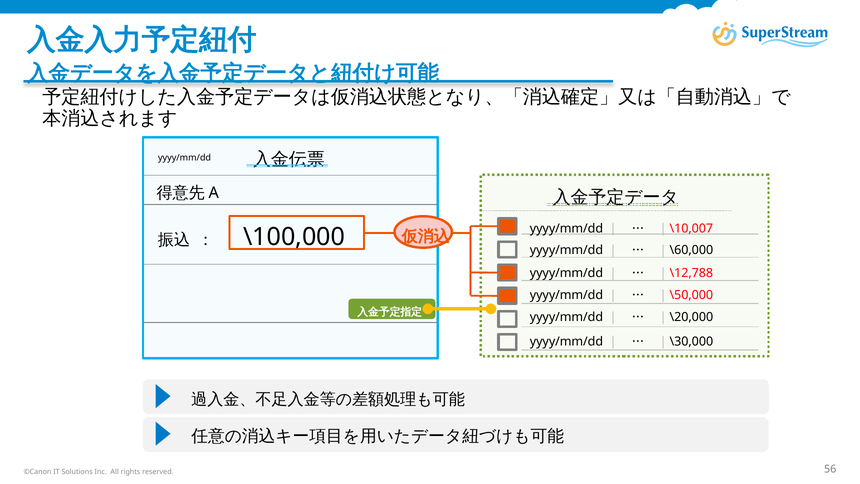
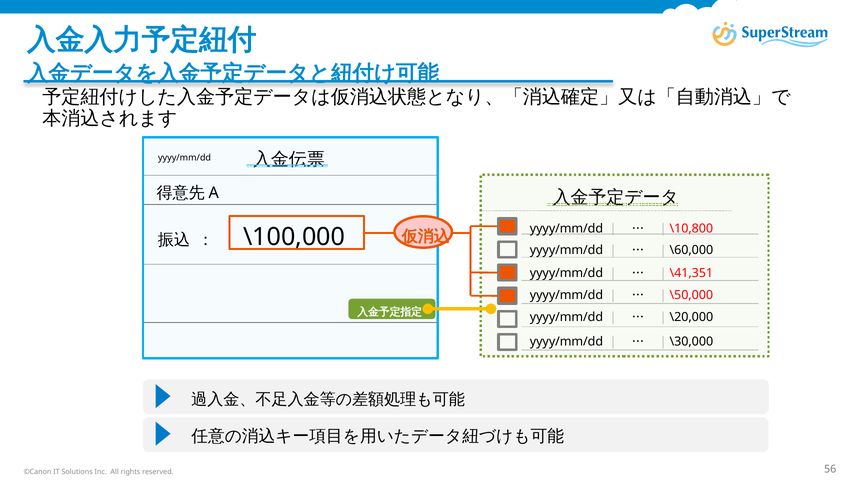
\10,007: \10,007 -> \10,800
\12,788: \12,788 -> \41,351
